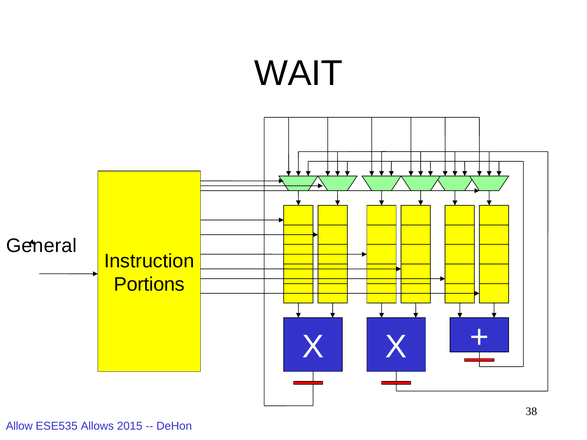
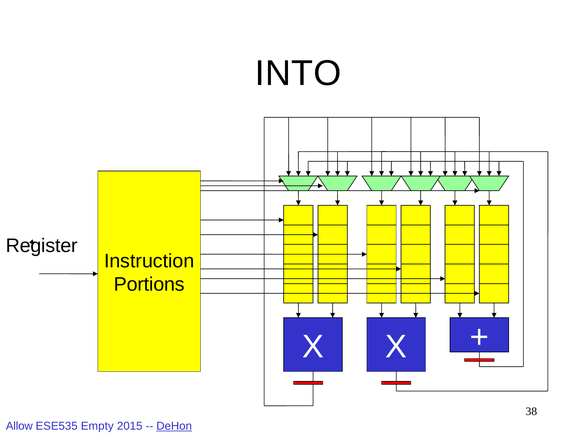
WAIT: WAIT -> INTO
General: General -> Register
Allows: Allows -> Empty
DeHon underline: none -> present
